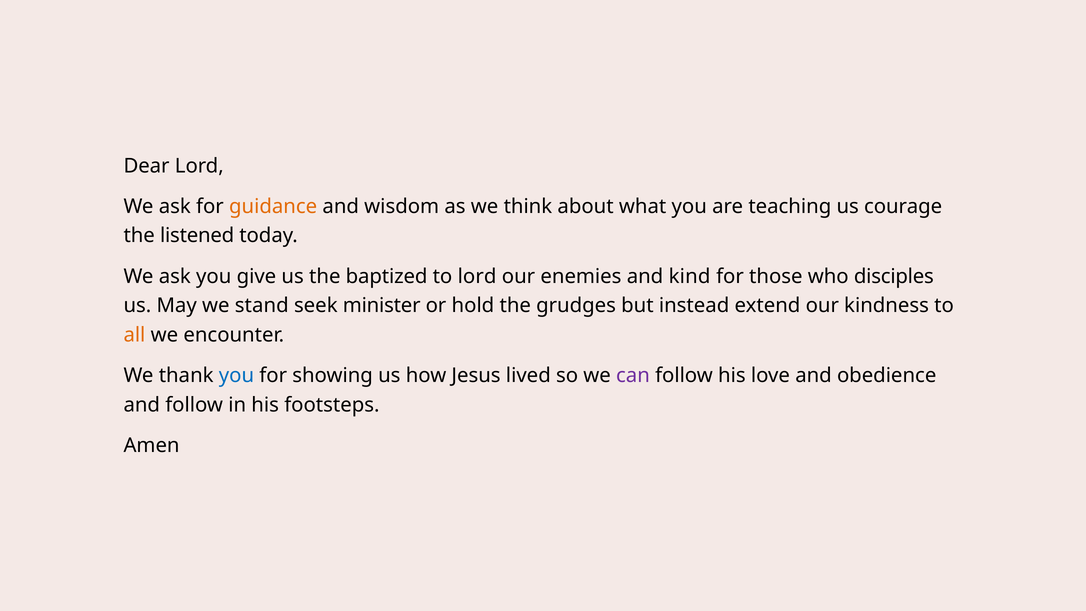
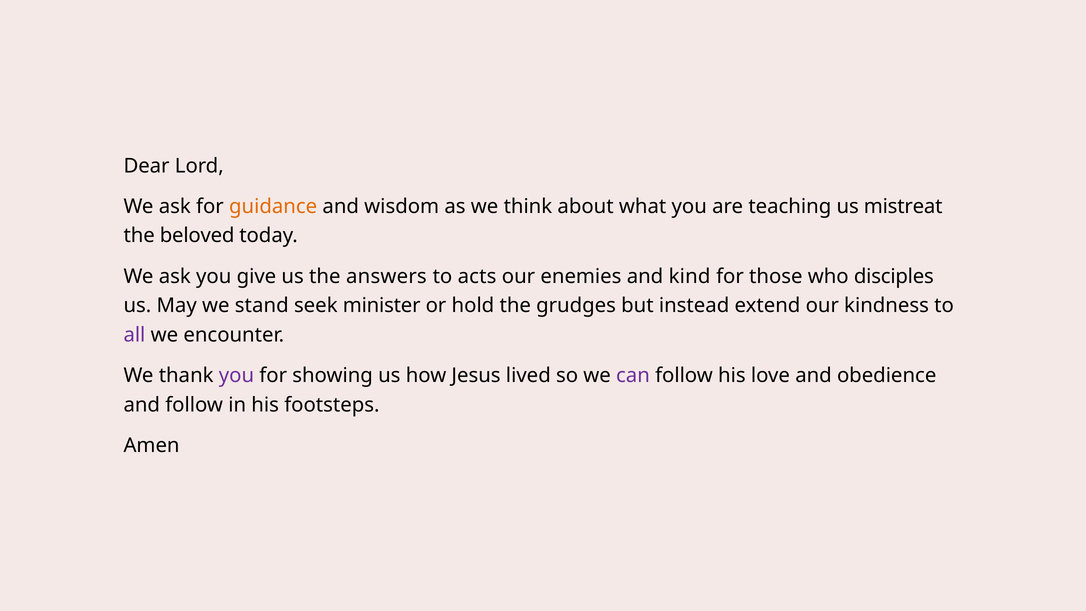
courage: courage -> mistreat
listened: listened -> beloved
baptized: baptized -> answers
to lord: lord -> acts
all colour: orange -> purple
you at (236, 376) colour: blue -> purple
